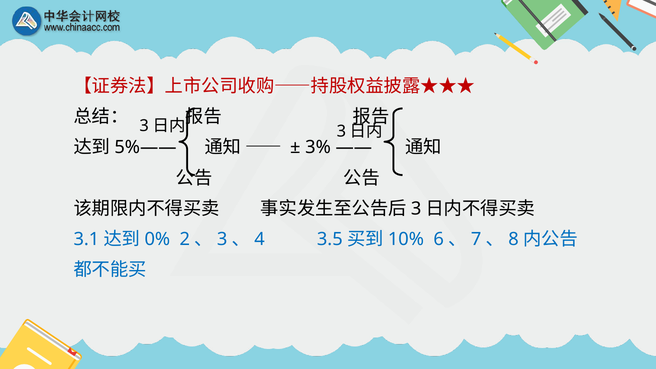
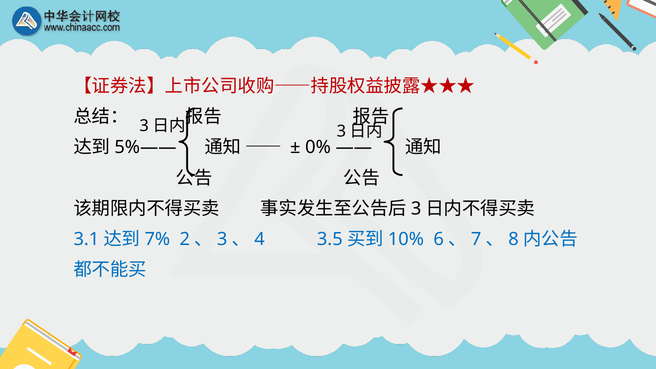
3%: 3% -> 0%
0%: 0% -> 7%
